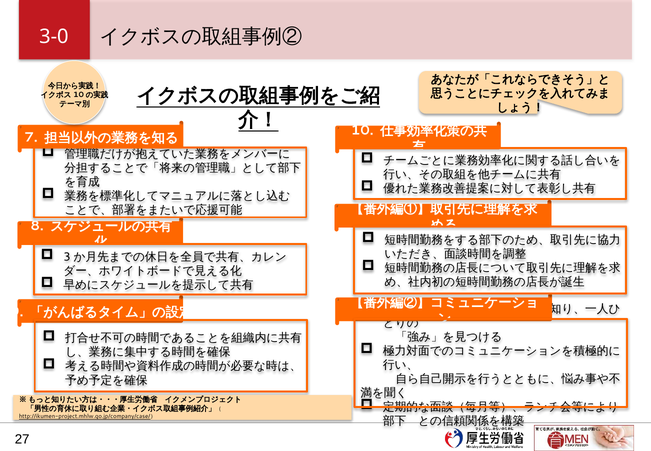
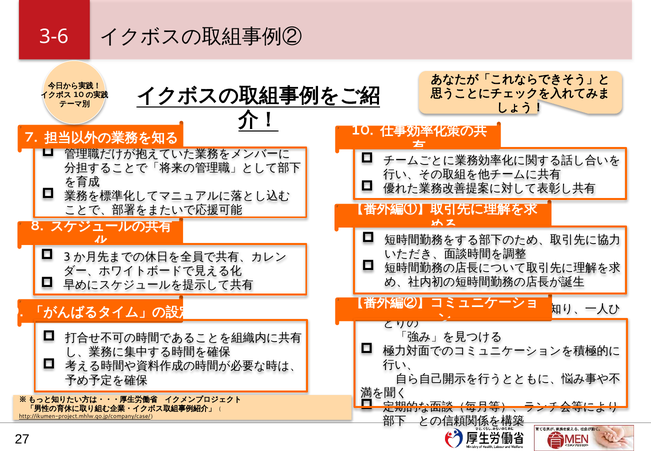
3-0: 3-0 -> 3-6
